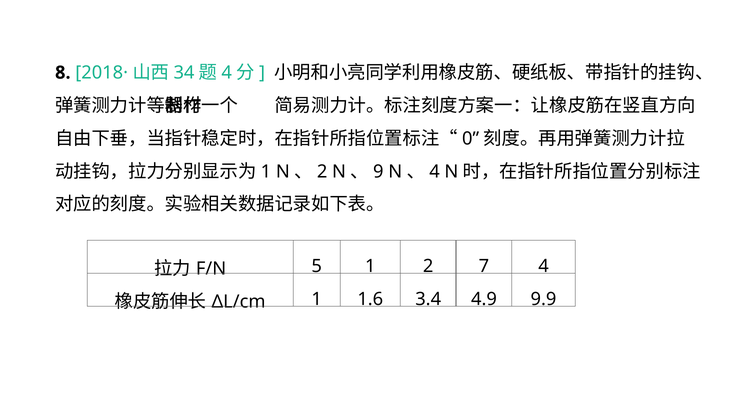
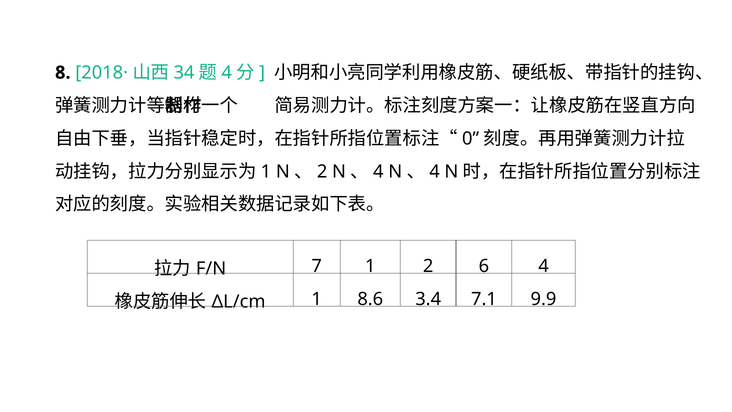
9 at (378, 171): 9 -> 4
5: 5 -> 7
7: 7 -> 6
1.6: 1.6 -> 8.6
4.9: 4.9 -> 7.1
